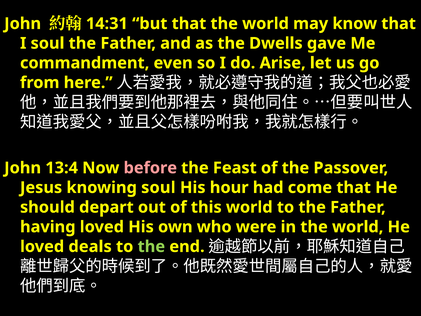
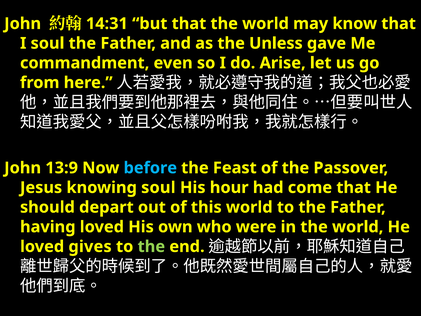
Dwells: Dwells -> Unless
13:4: 13:4 -> 13:9
before colour: pink -> light blue
deals: deals -> gives
